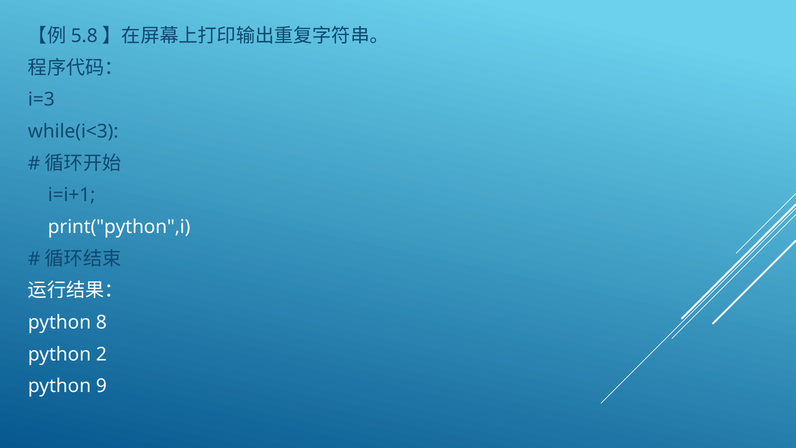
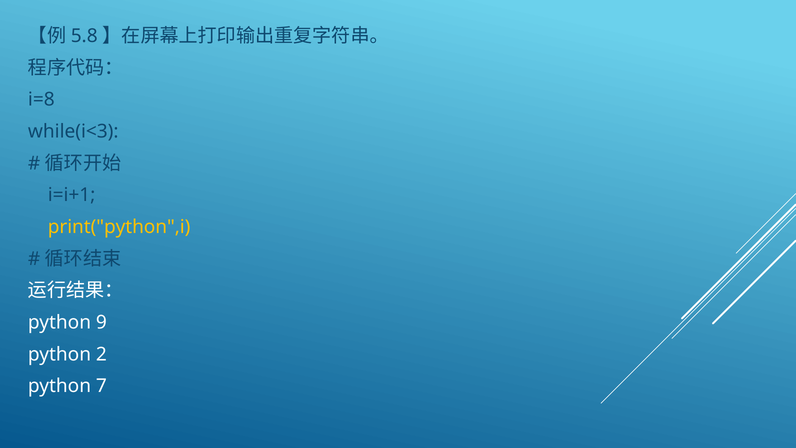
i=3: i=3 -> i=8
print("python",i colour: white -> yellow
8: 8 -> 9
9: 9 -> 7
